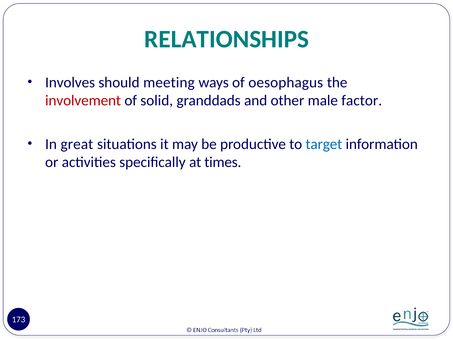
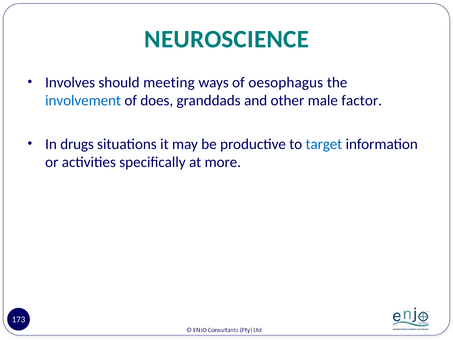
RELATIONSHIPS: RELATIONSHIPS -> NEUROSCIENCE
involvement colour: red -> blue
solid: solid -> does
great: great -> drugs
times: times -> more
